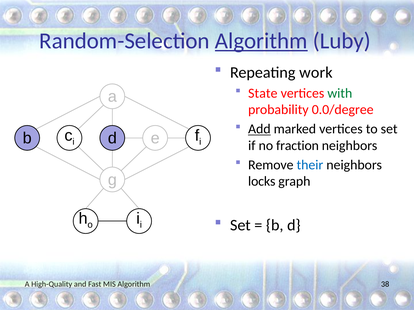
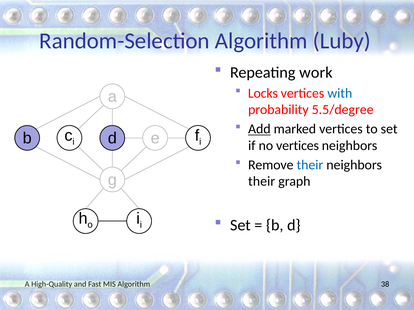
Algorithm at (261, 41) underline: present -> none
State: State -> Locks
with colour: green -> blue
0.0/degree: 0.0/degree -> 5.5/degree
no fraction: fraction -> vertices
locks at (262, 182): locks -> their
